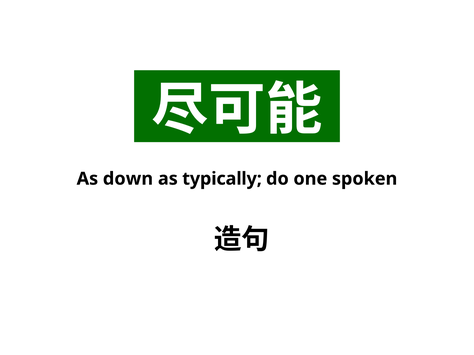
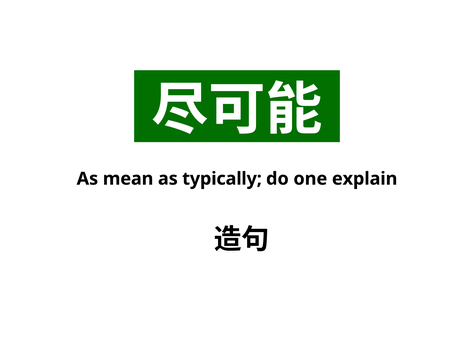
down: down -> mean
spoken: spoken -> explain
